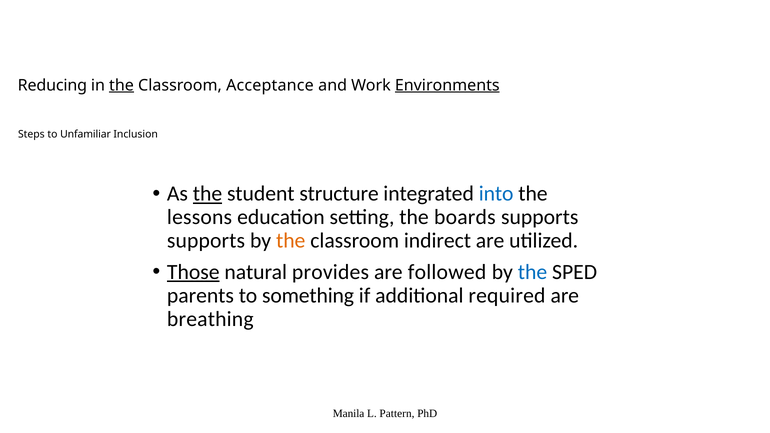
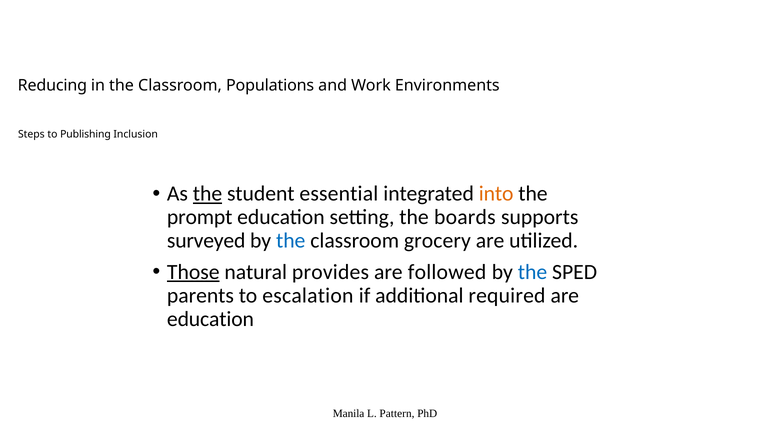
the at (121, 85) underline: present -> none
Acceptance: Acceptance -> Populations
Environments underline: present -> none
Unfamiliar: Unfamiliar -> Publishing
structure: structure -> essential
into colour: blue -> orange
lessons: lessons -> prompt
supports at (206, 241): supports -> surveyed
the at (291, 241) colour: orange -> blue
indirect: indirect -> grocery
something: something -> escalation
breathing at (210, 319): breathing -> education
